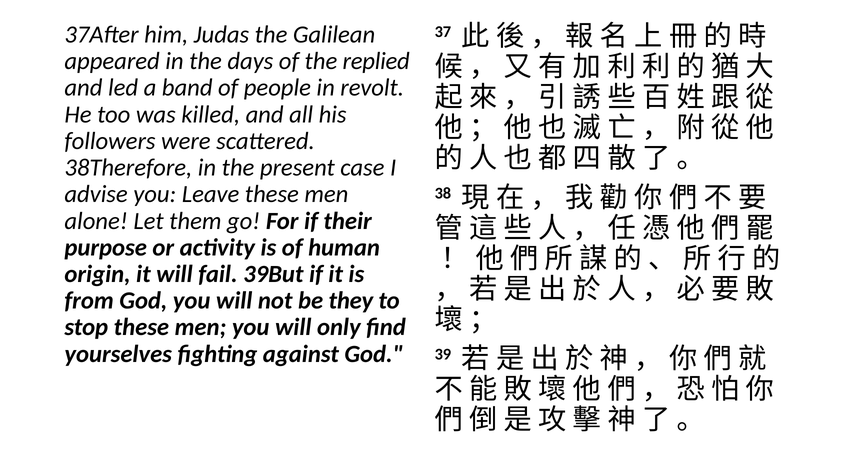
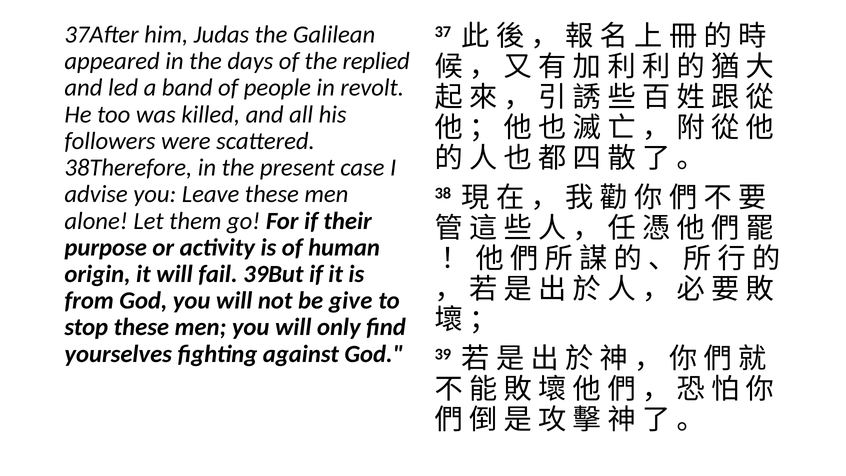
they: they -> give
